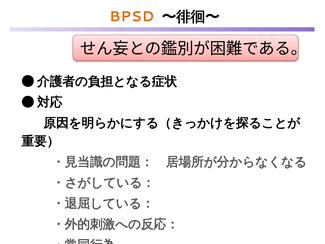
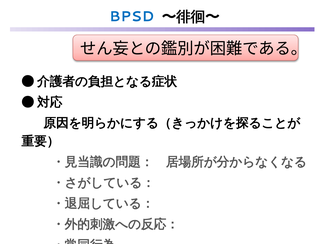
BPSD colour: orange -> blue
